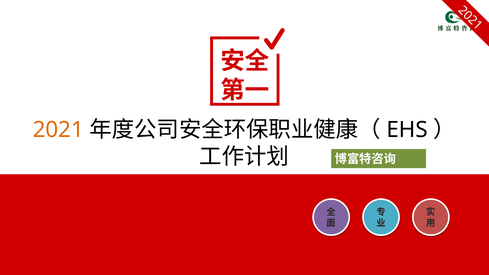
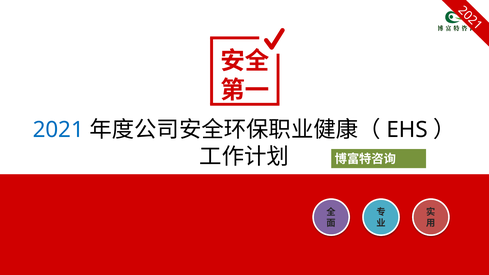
2021 colour: orange -> blue
